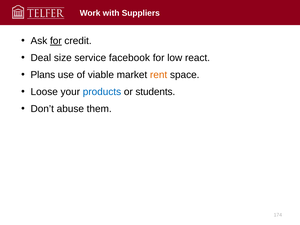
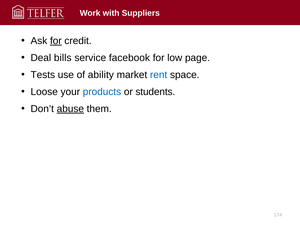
size: size -> bills
react: react -> page
Plans: Plans -> Tests
viable: viable -> ability
rent colour: orange -> blue
abuse underline: none -> present
